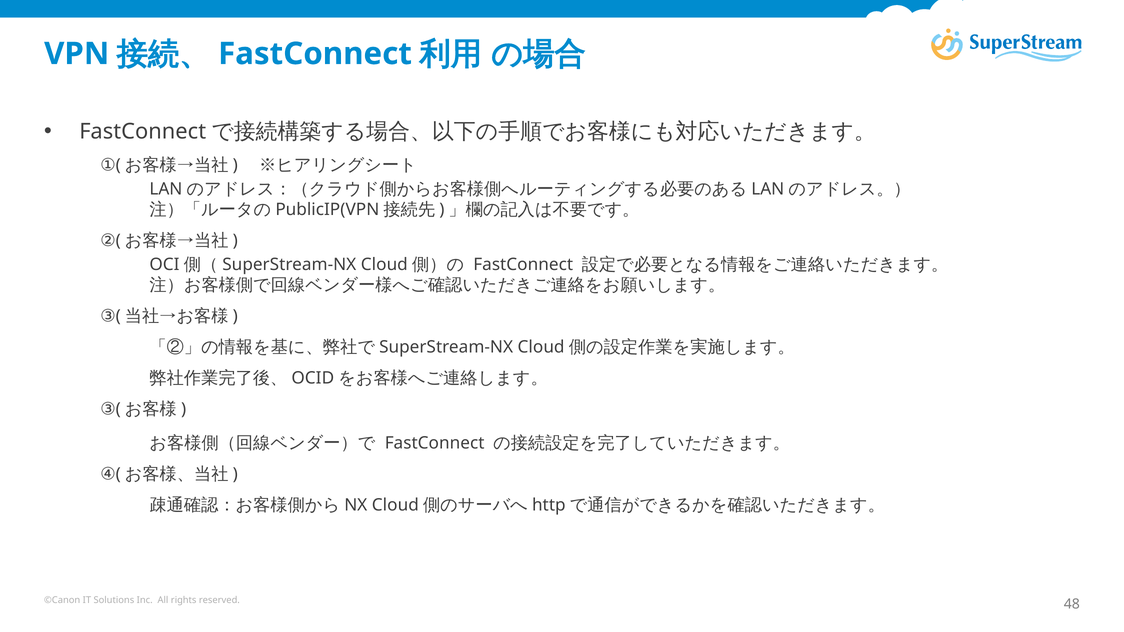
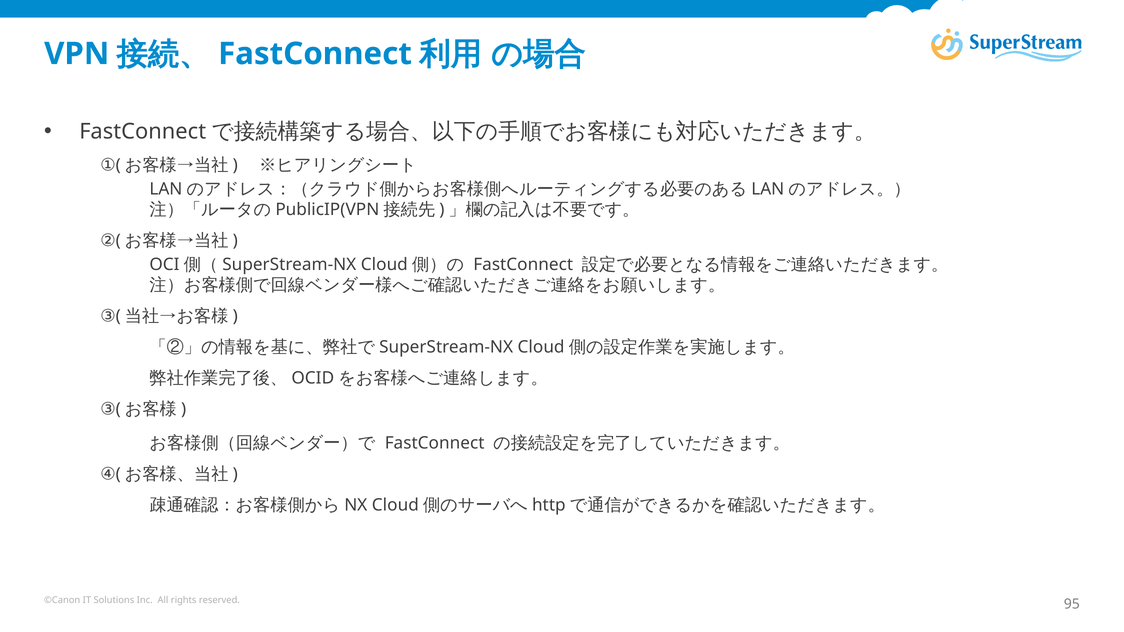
48: 48 -> 95
